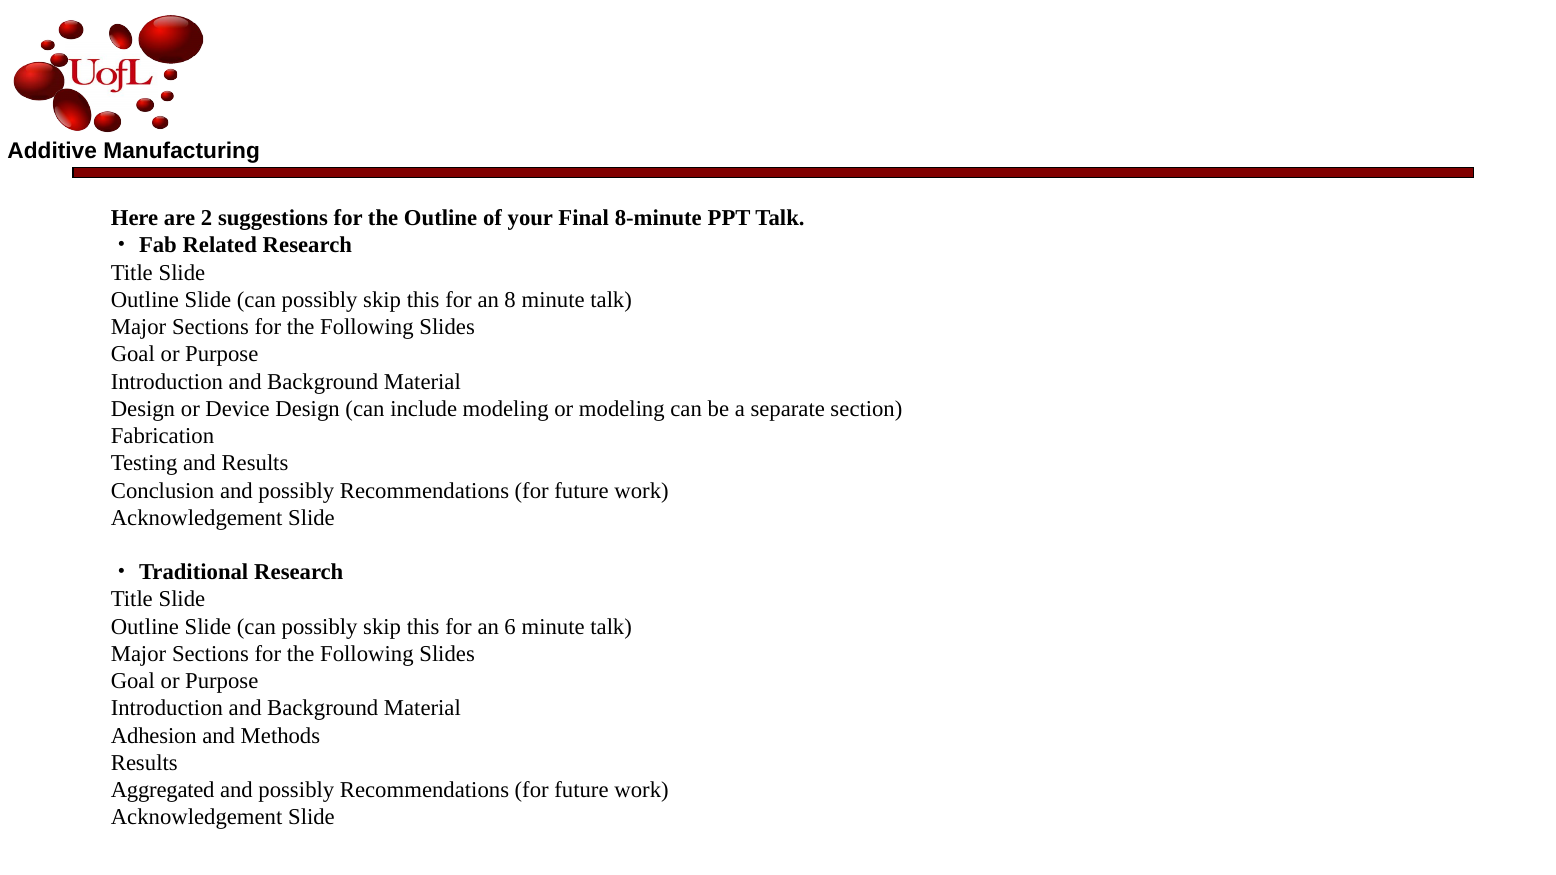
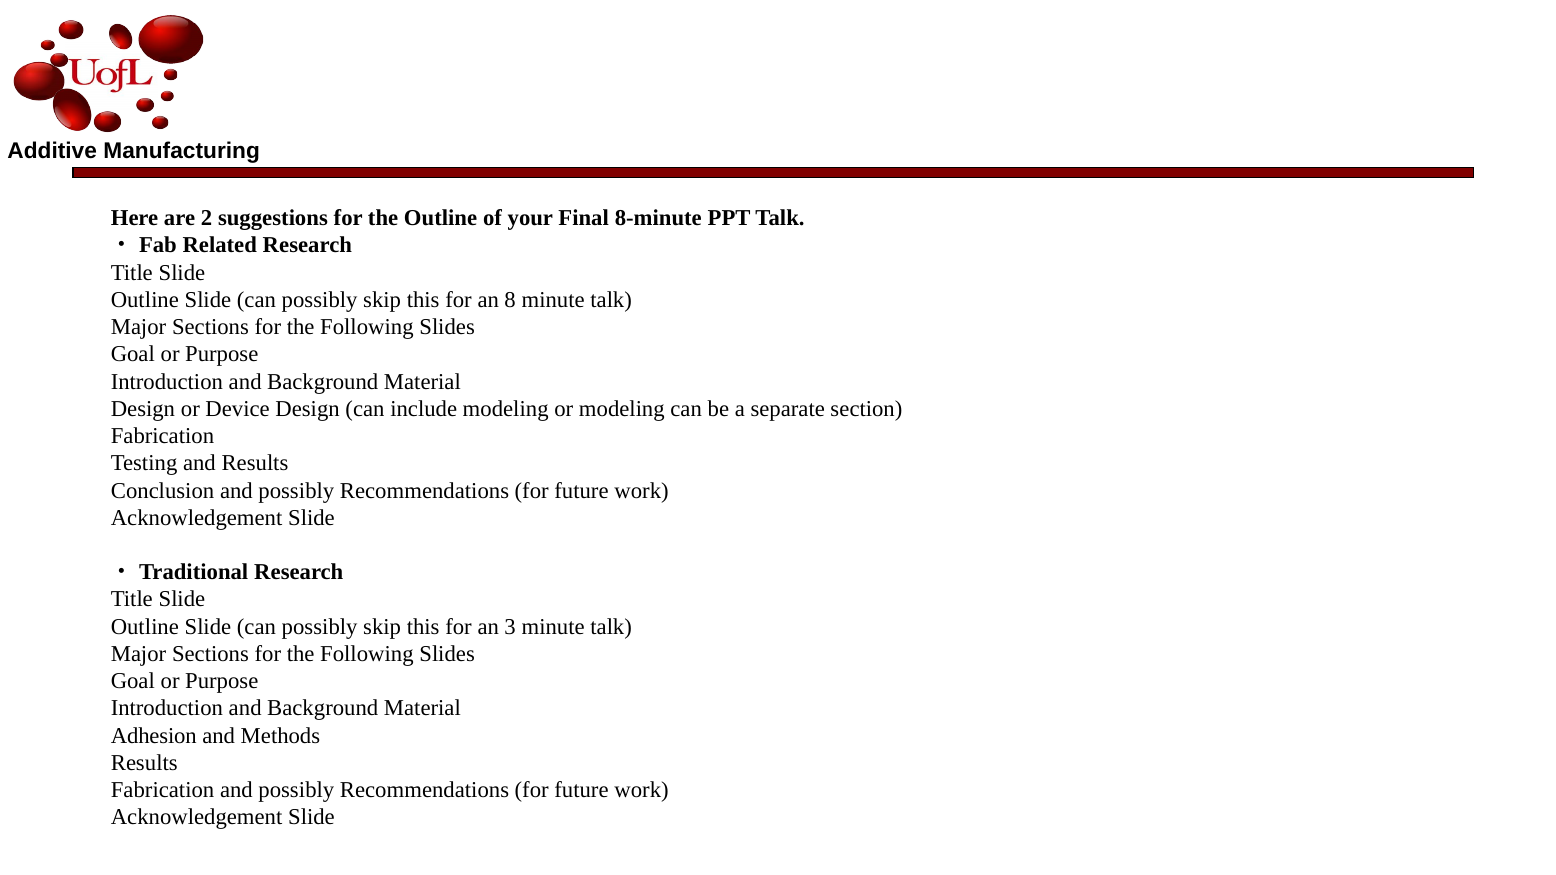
6: 6 -> 3
Aggregated at (163, 790): Aggregated -> Fabrication
